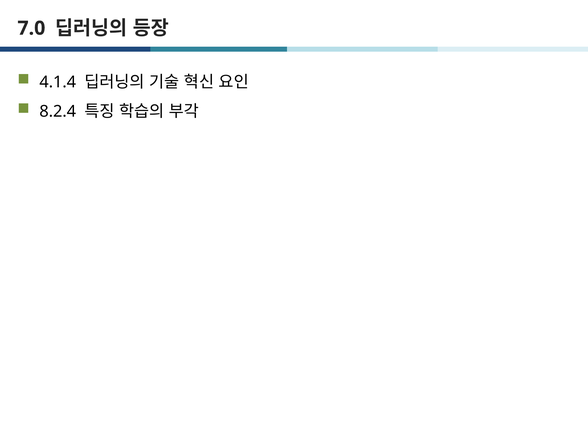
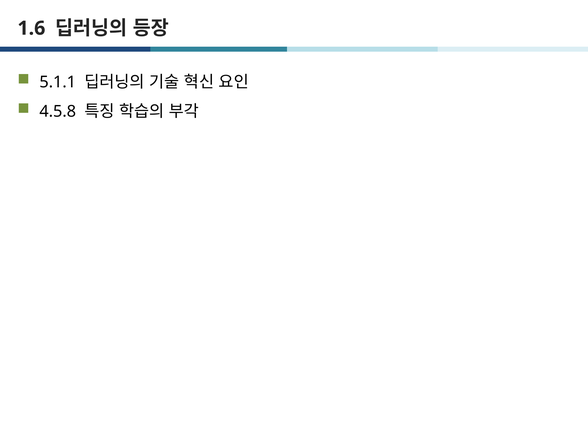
7.0: 7.0 -> 1.6
4.1.4: 4.1.4 -> 5.1.1
8.2.4: 8.2.4 -> 4.5.8
